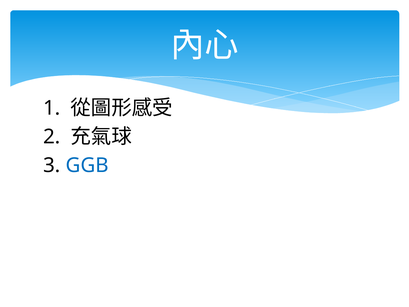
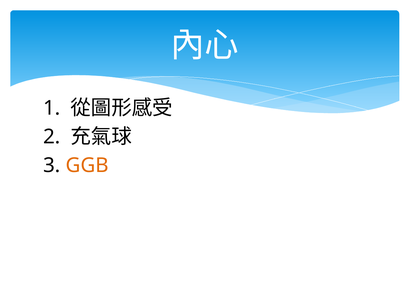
GGB colour: blue -> orange
